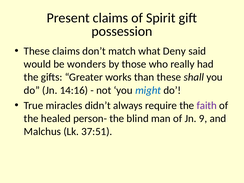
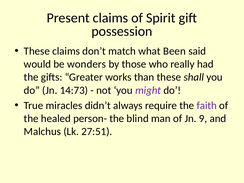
Deny: Deny -> Been
14:16: 14:16 -> 14:73
might colour: blue -> purple
37:51: 37:51 -> 27:51
